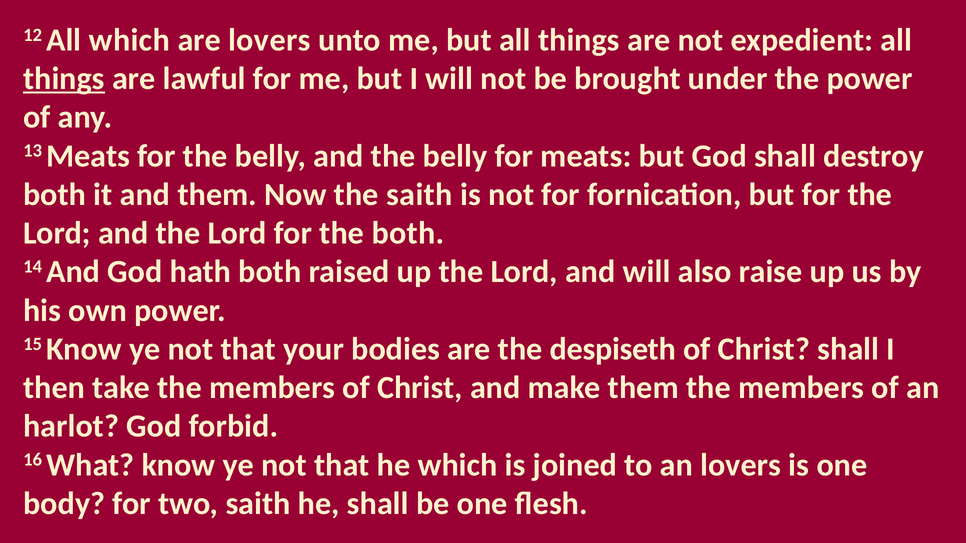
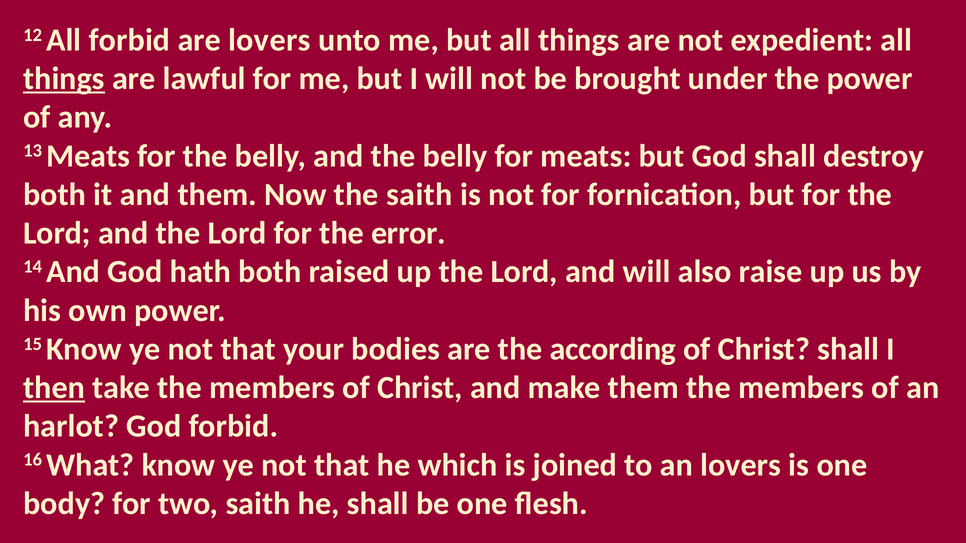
All which: which -> forbid
the both: both -> error
despiseth: despiseth -> according
then underline: none -> present
